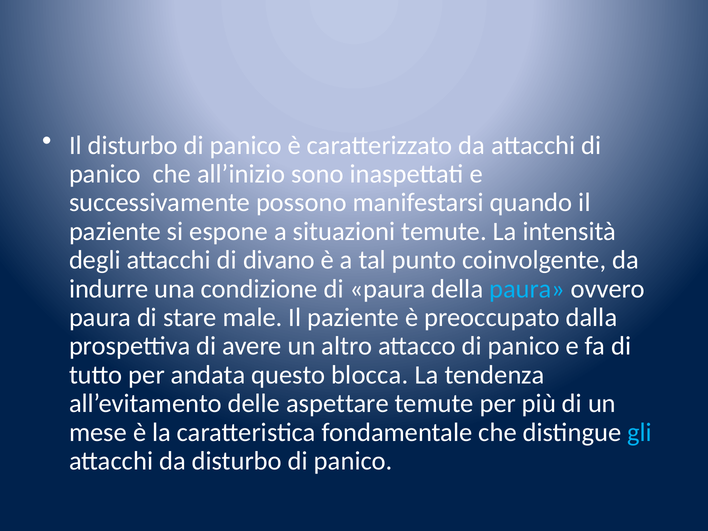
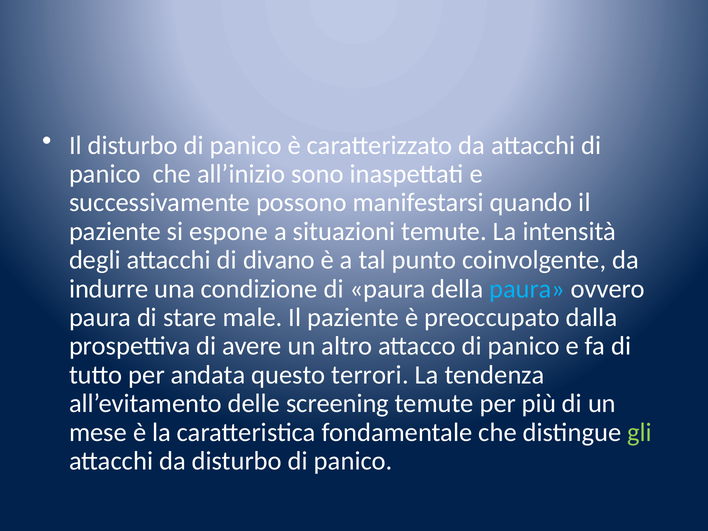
blocca: blocca -> terrori
aspettare: aspettare -> screening
gli colour: light blue -> light green
